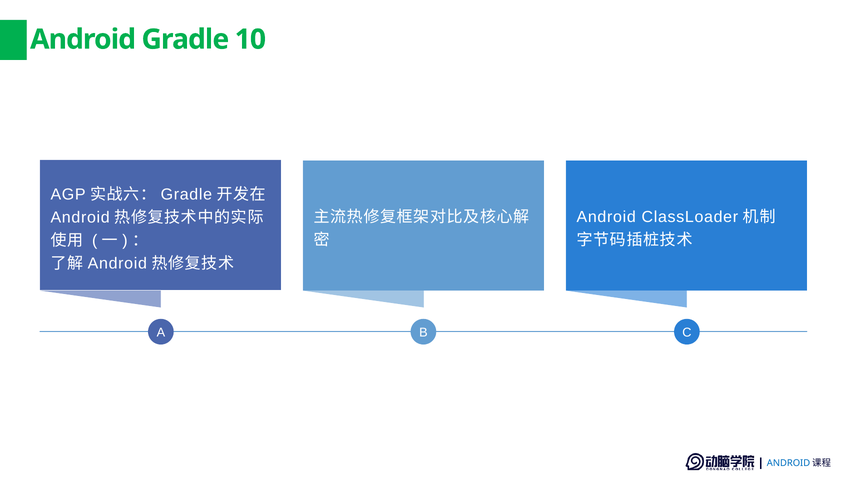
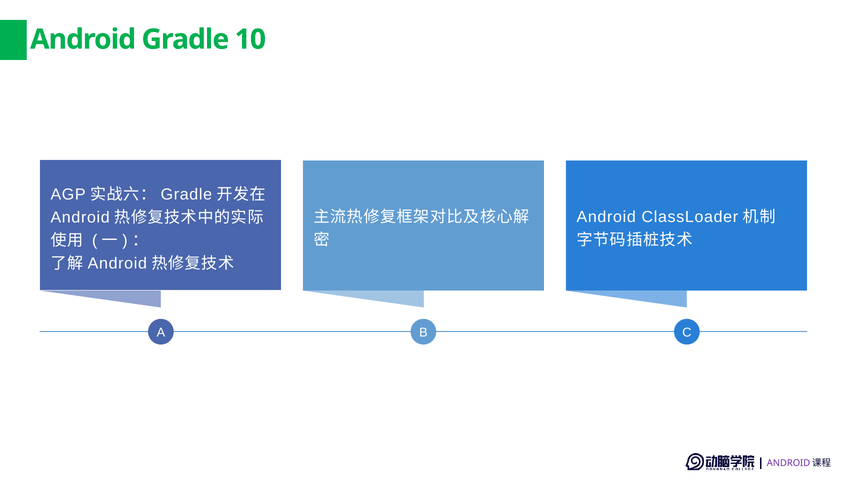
ANDROID at (789, 463) colour: blue -> purple
